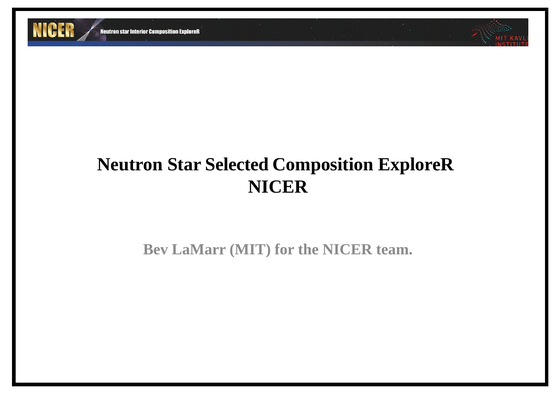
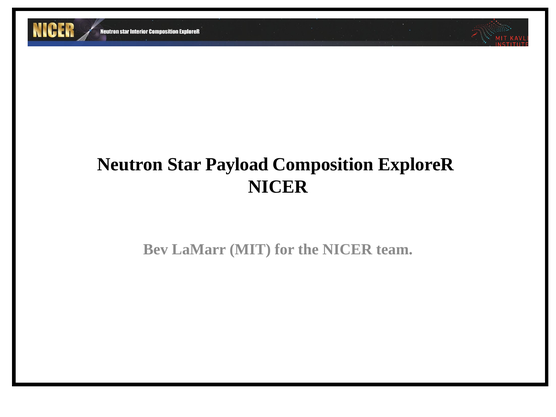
Selected: Selected -> Payload
